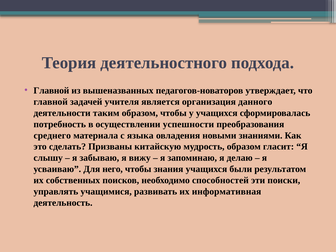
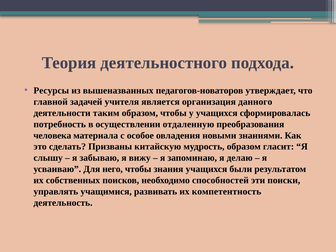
Главной at (51, 91): Главной -> Ресурсы
успешности: успешности -> отдаленную
среднего: среднего -> человека
языка: языка -> особое
информативная: информативная -> компетентность
